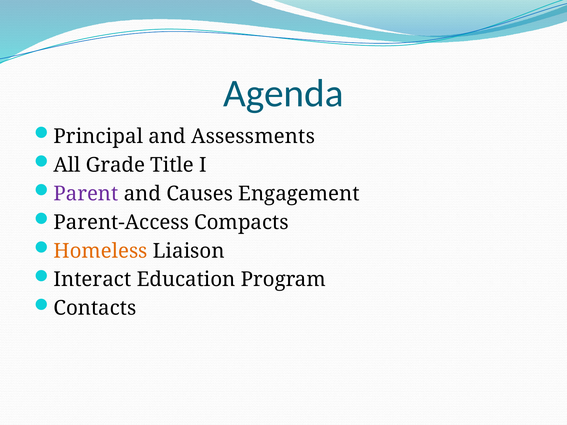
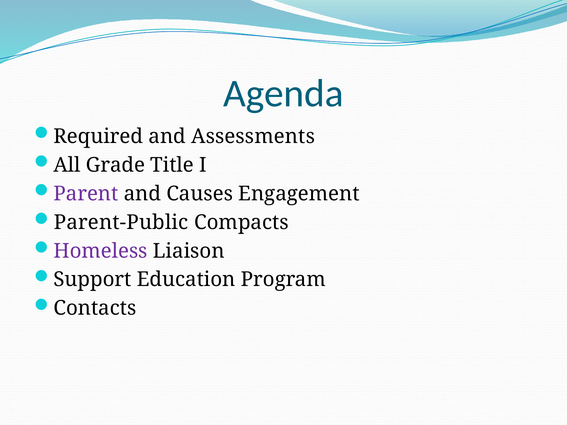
Principal: Principal -> Required
Parent-Access: Parent-Access -> Parent-Public
Homeless colour: orange -> purple
Interact: Interact -> Support
